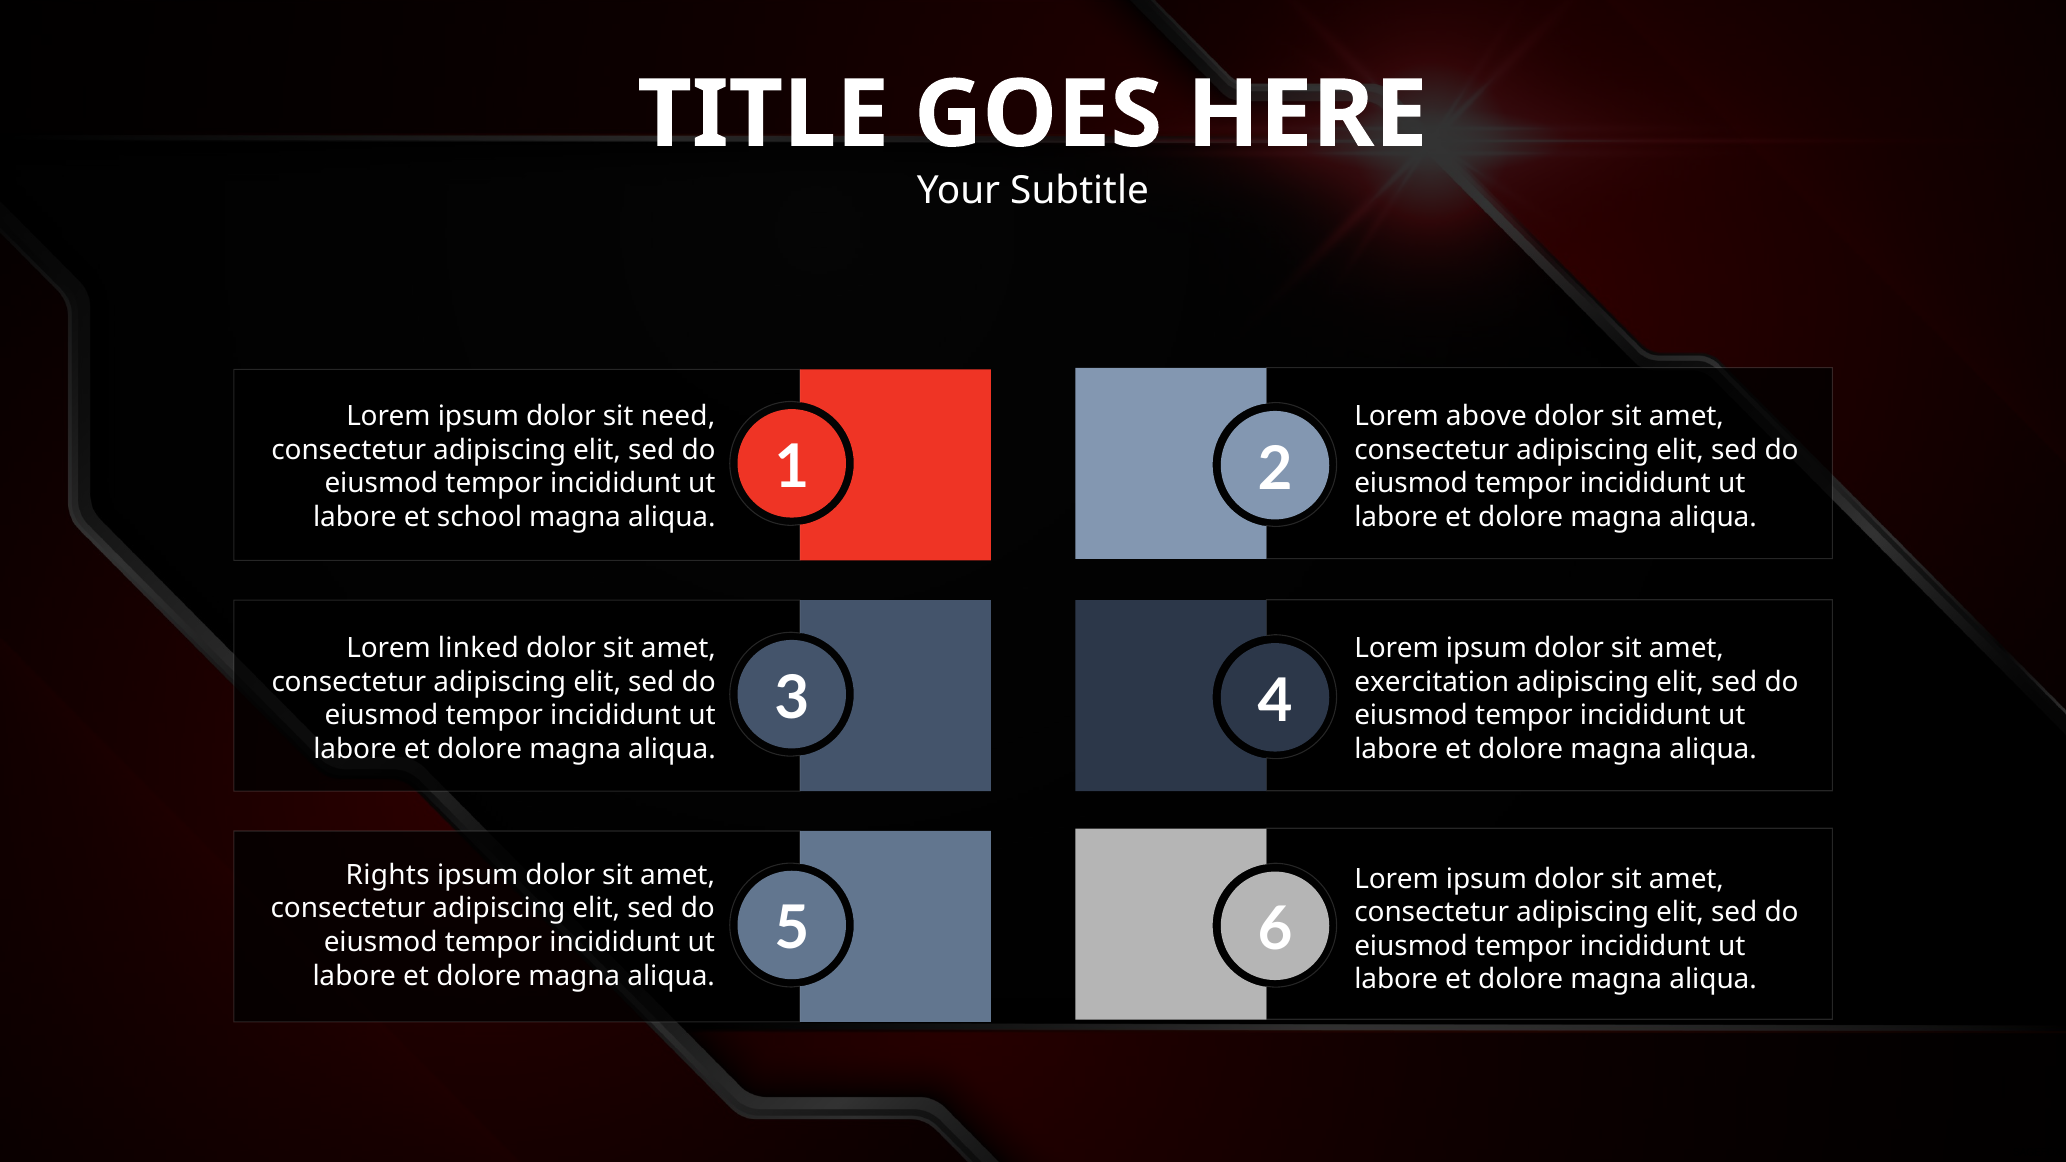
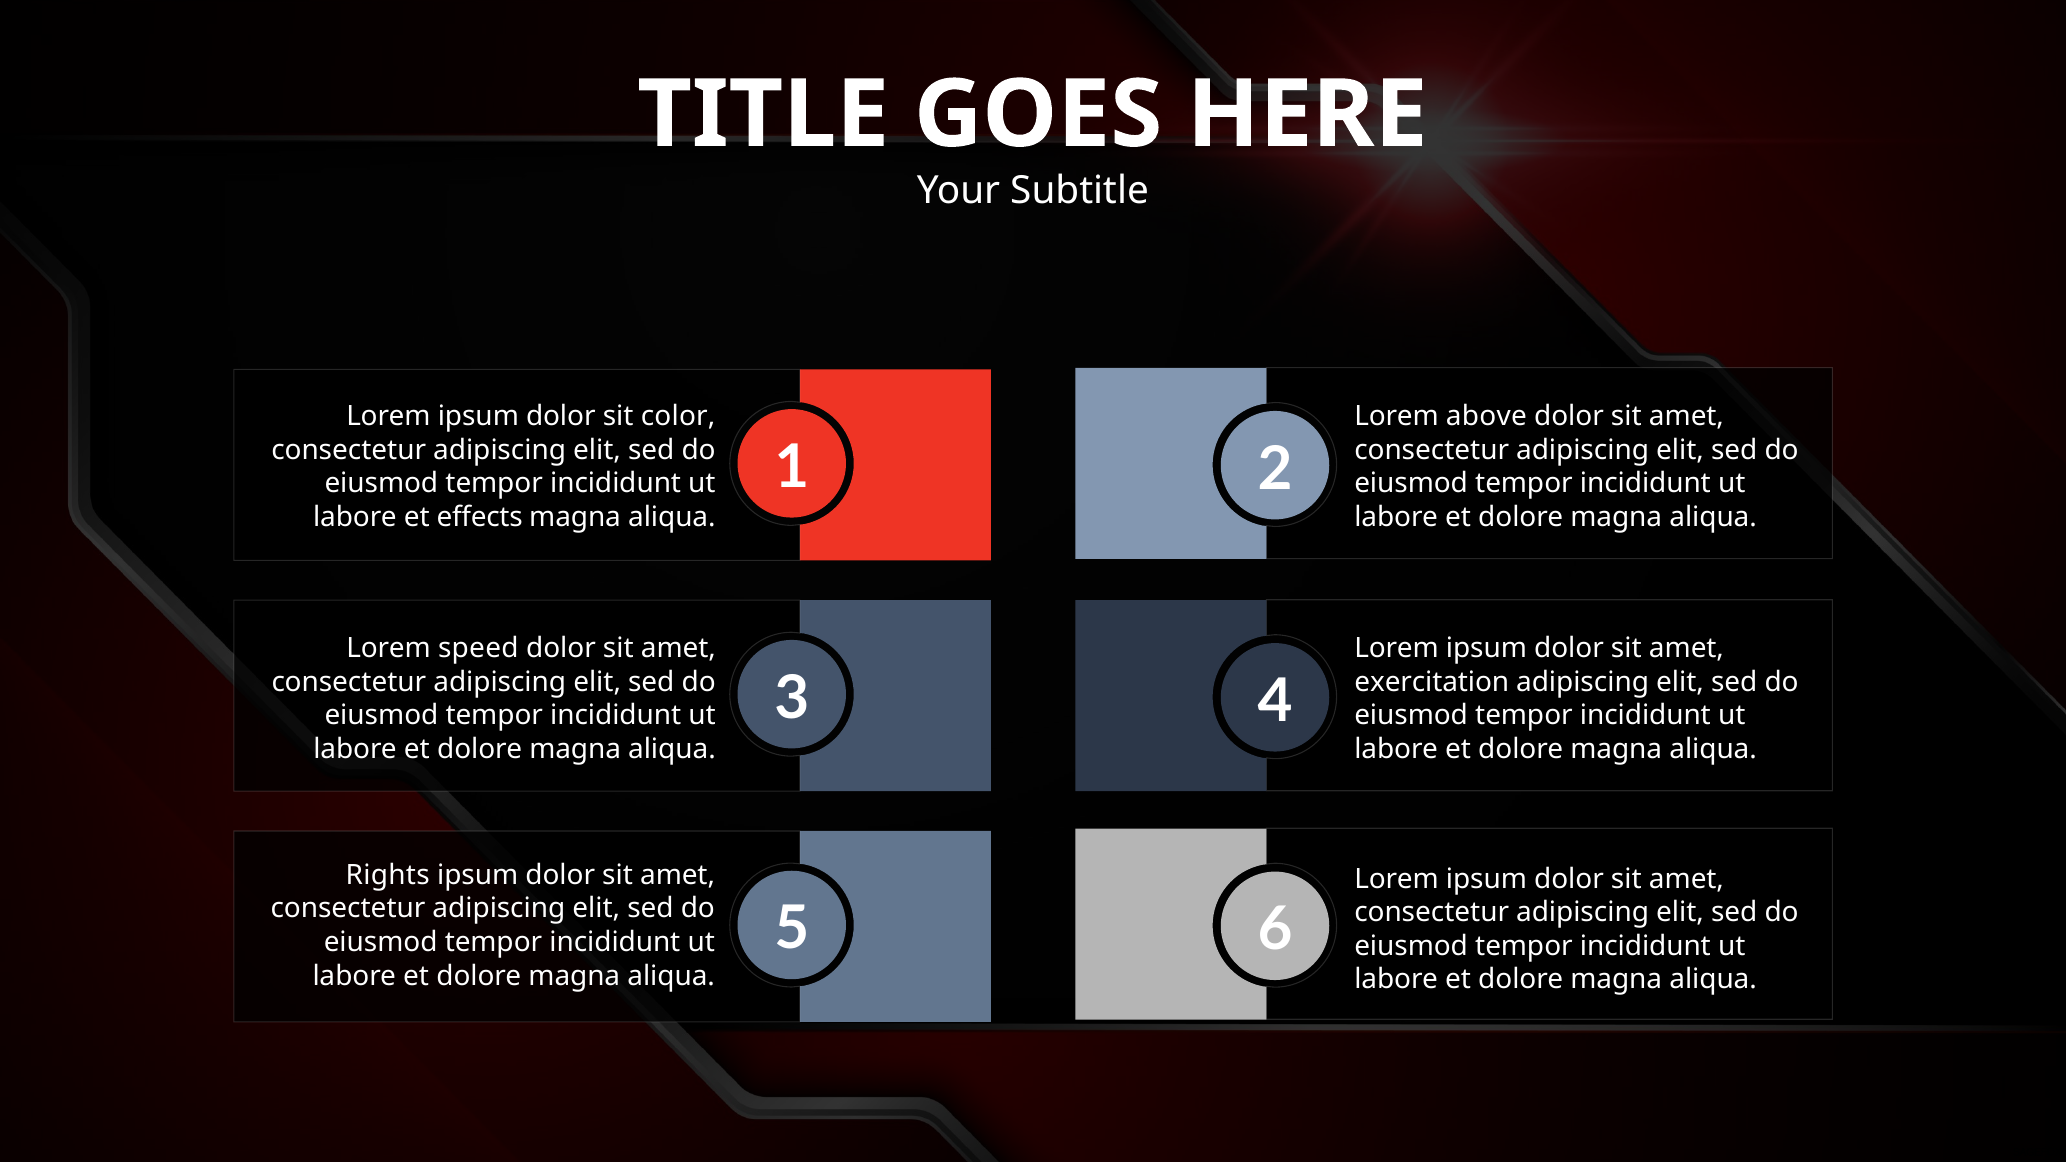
need: need -> color
school: school -> effects
linked: linked -> speed
